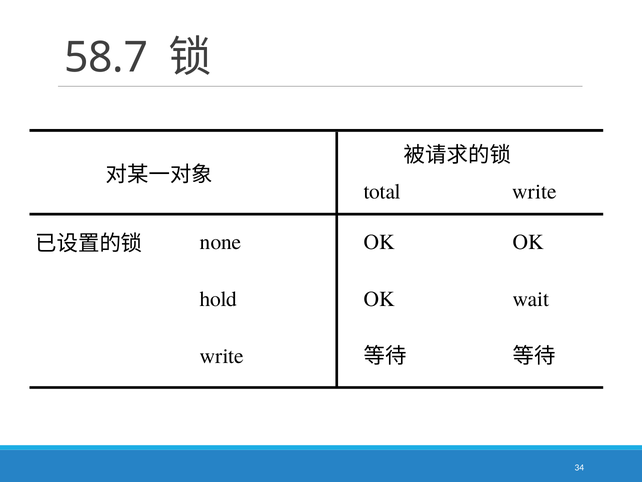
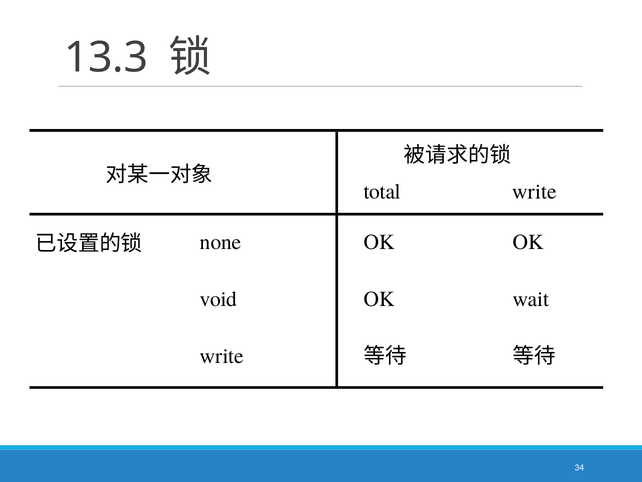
58.7: 58.7 -> 13.3
hold: hold -> void
